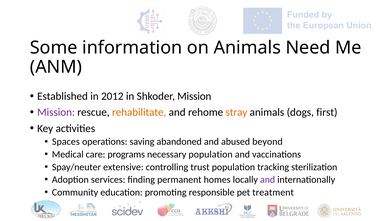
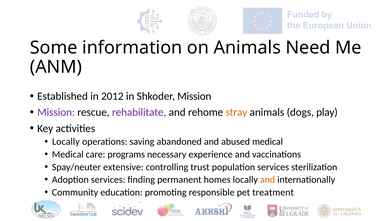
rehabilitate colour: orange -> purple
first: first -> play
Spaces at (66, 141): Spaces -> Locally
abused beyond: beyond -> medical
necessary population: population -> experience
population tracking: tracking -> services
and at (268, 179) colour: purple -> orange
